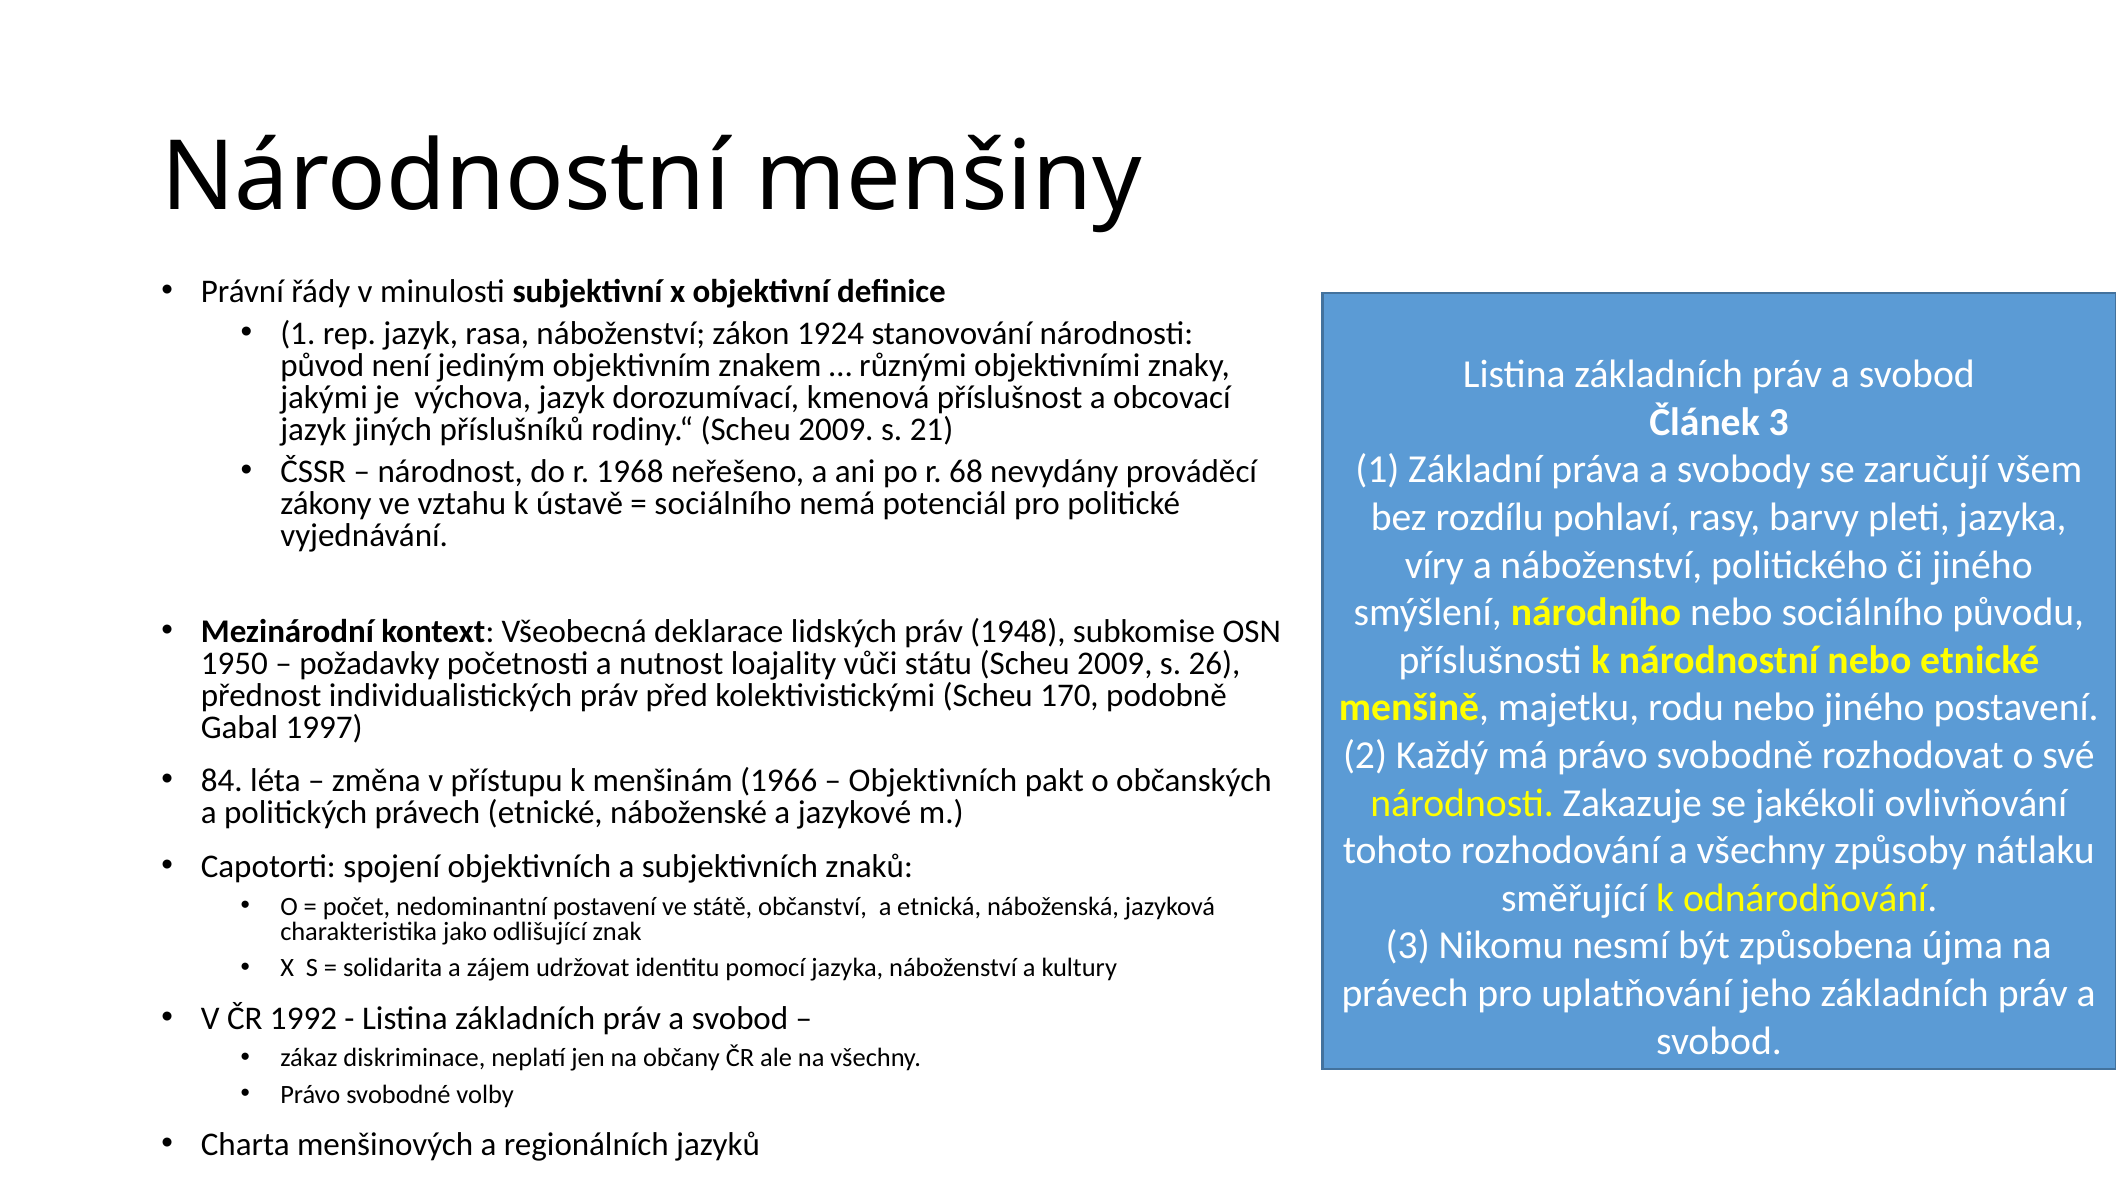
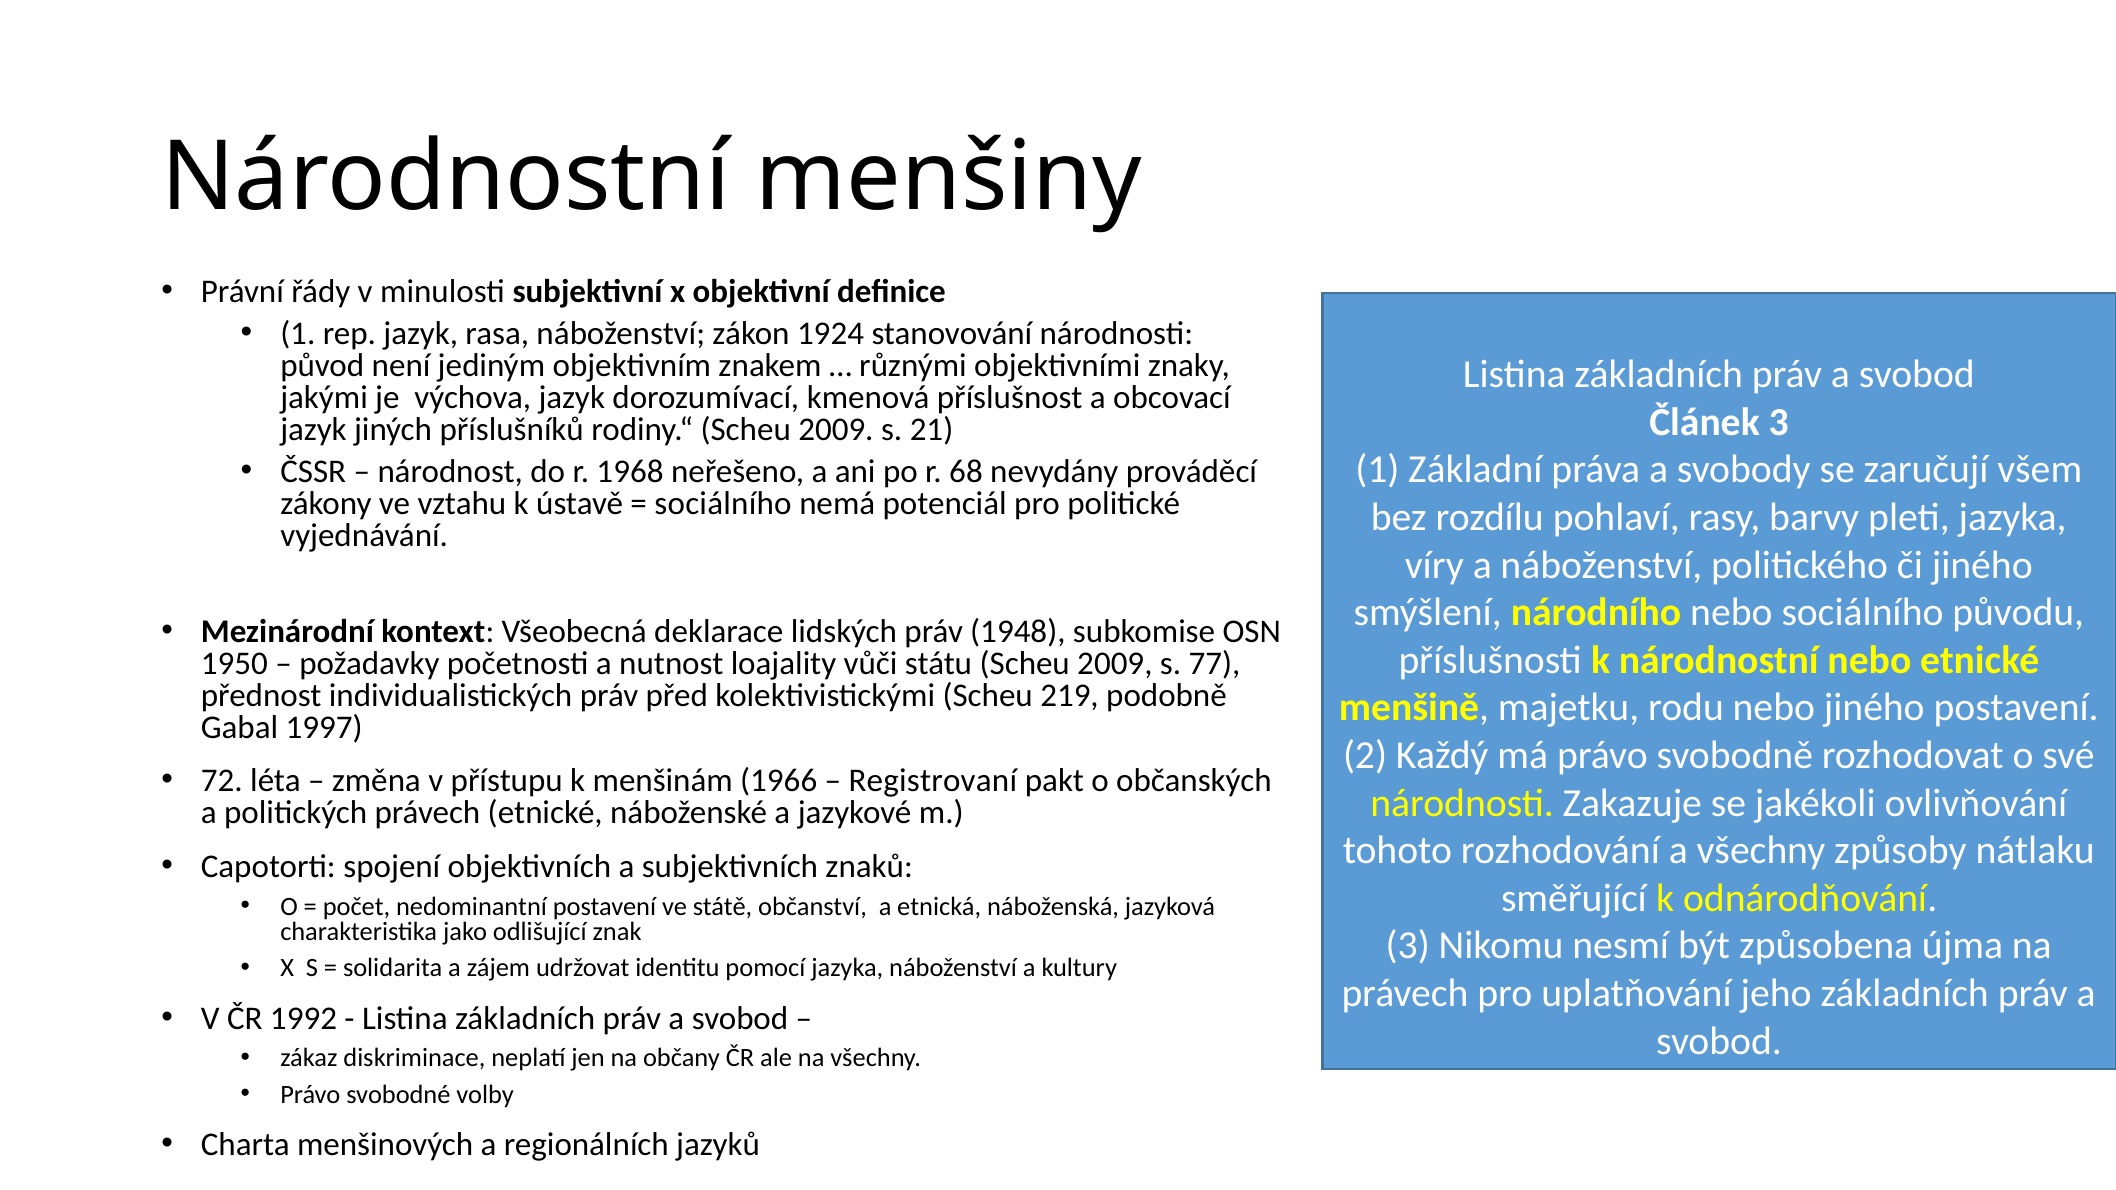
26: 26 -> 77
170: 170 -> 219
84: 84 -> 72
Objektivních at (933, 781): Objektivních -> Registrovaní
